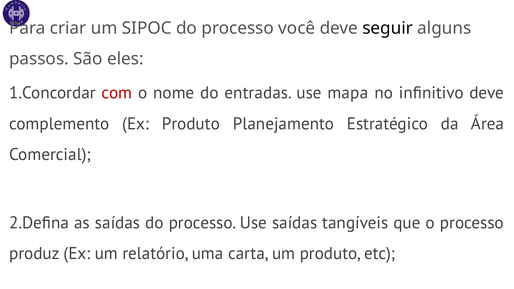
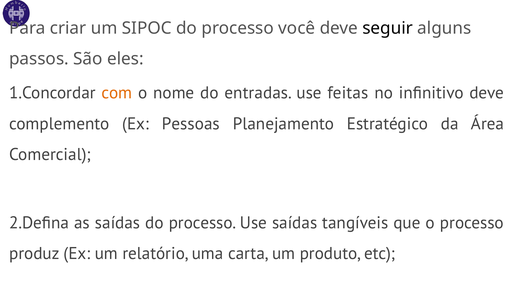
com colour: red -> orange
mapa: mapa -> feitas
Ex Produto: Produto -> Pessoas
